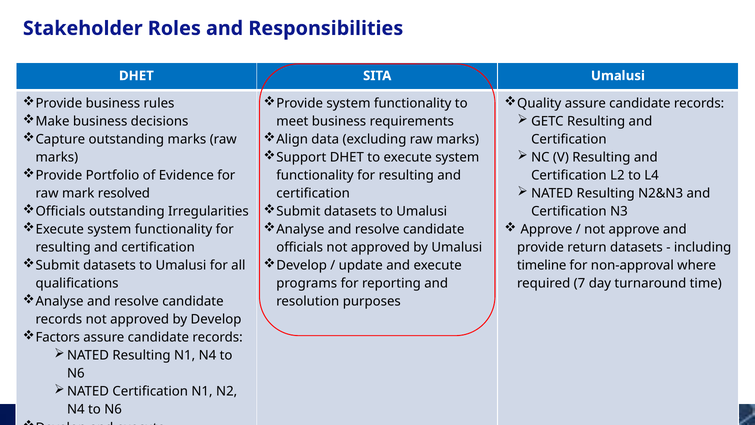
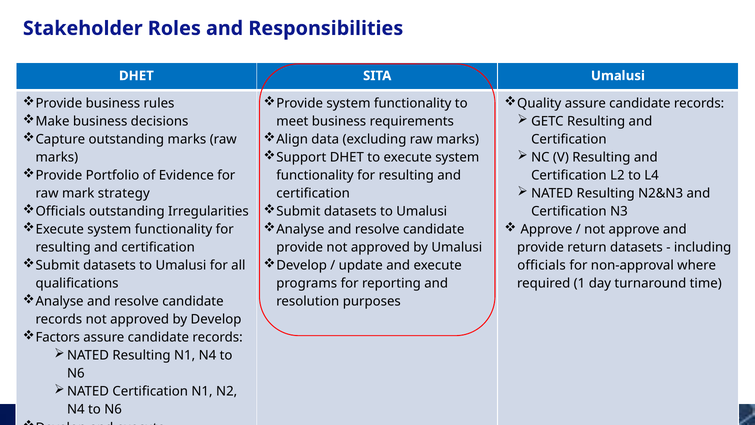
mark resolved: resolved -> strategy
officials at (300, 247): officials -> provide
timeline at (542, 265): timeline -> officials
7: 7 -> 1
